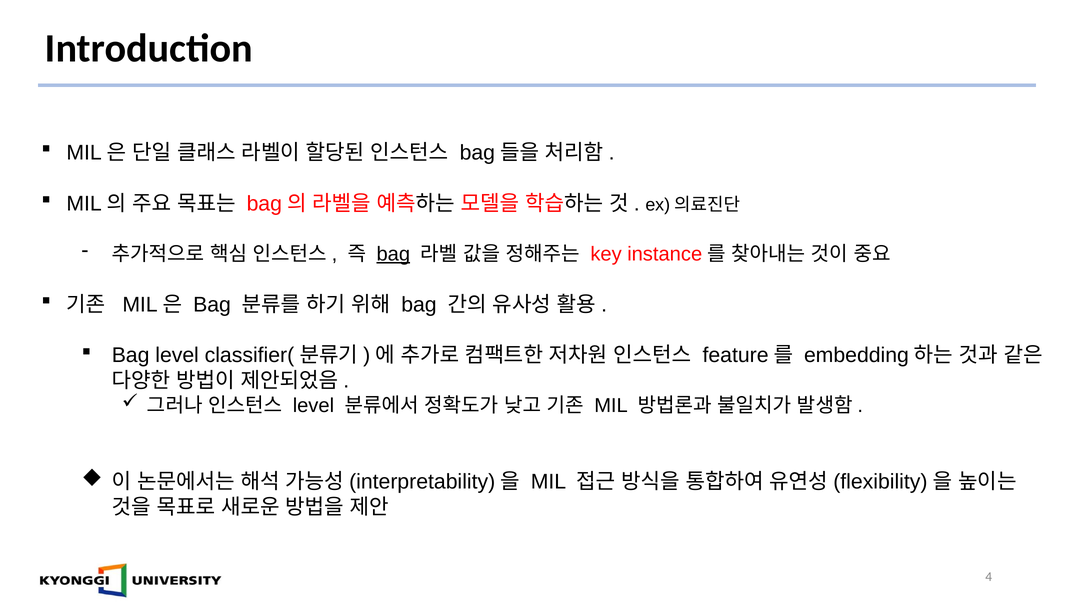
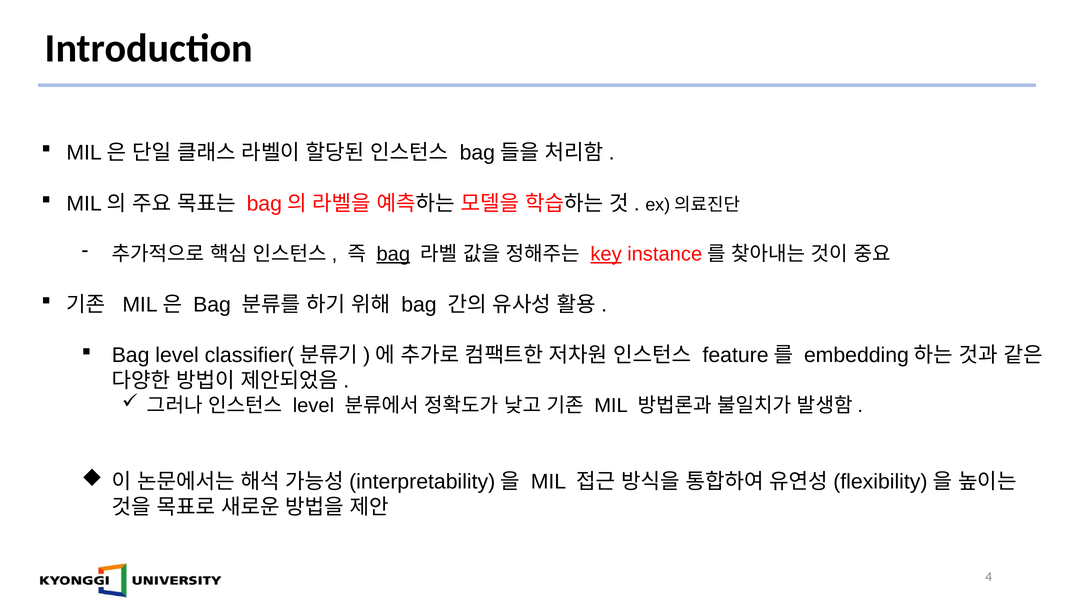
key underline: none -> present
